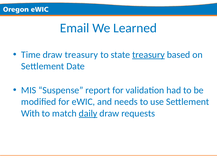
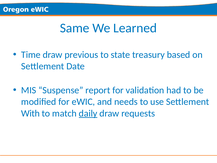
Email: Email -> Same
draw treasury: treasury -> previous
treasury at (148, 55) underline: present -> none
